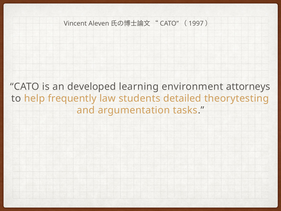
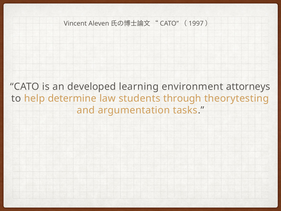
frequently: frequently -> determine
detailed: detailed -> through
